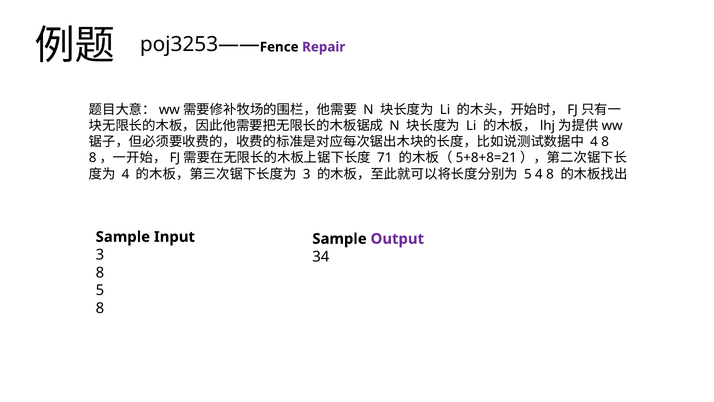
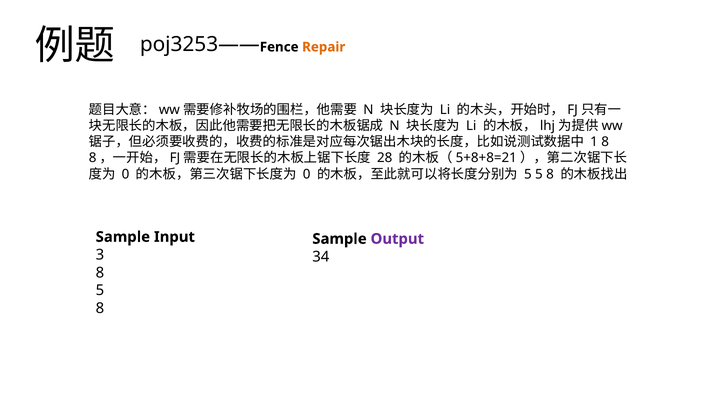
Repair colour: purple -> orange
4 at (594, 142): 4 -> 1
71: 71 -> 28
4 at (126, 174): 4 -> 0
3 at (307, 174): 3 -> 0
5 4: 4 -> 5
